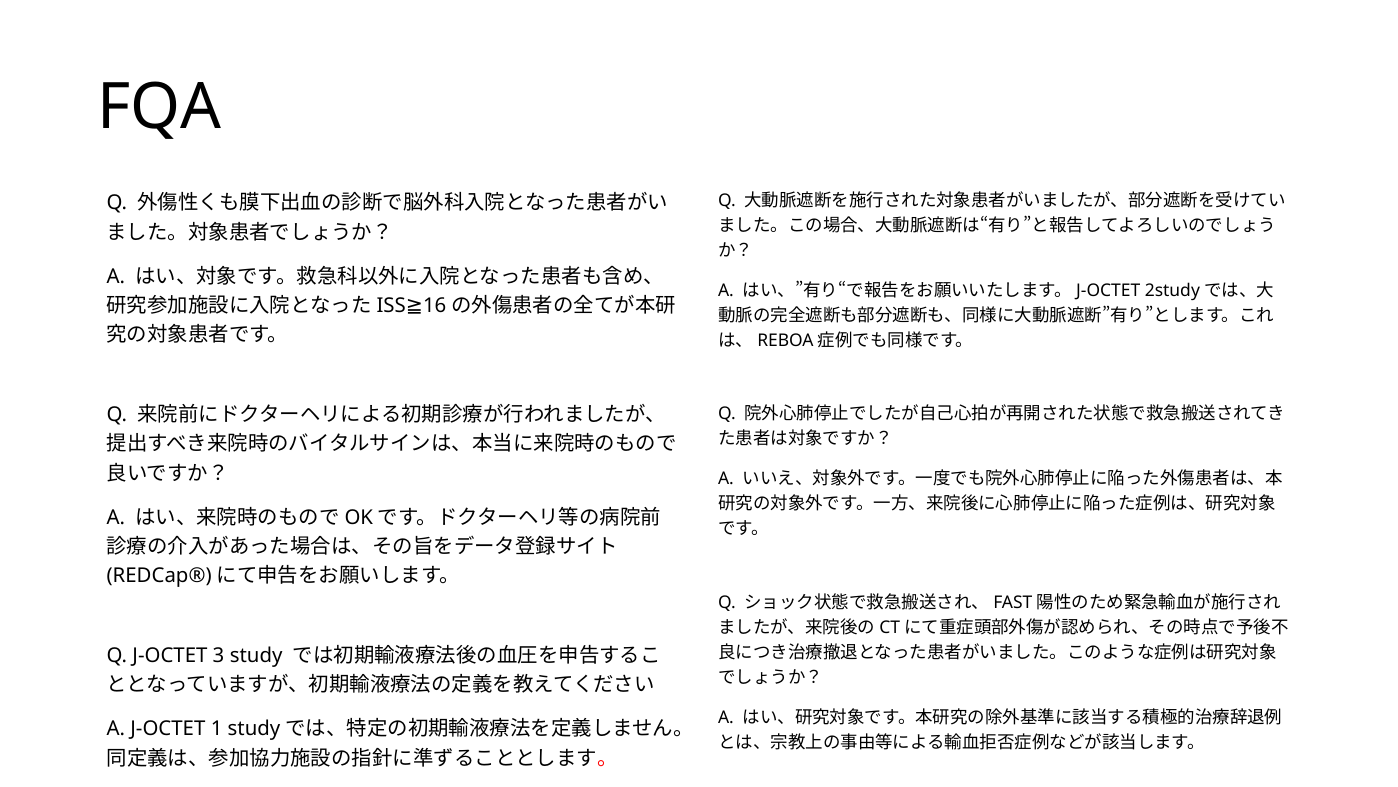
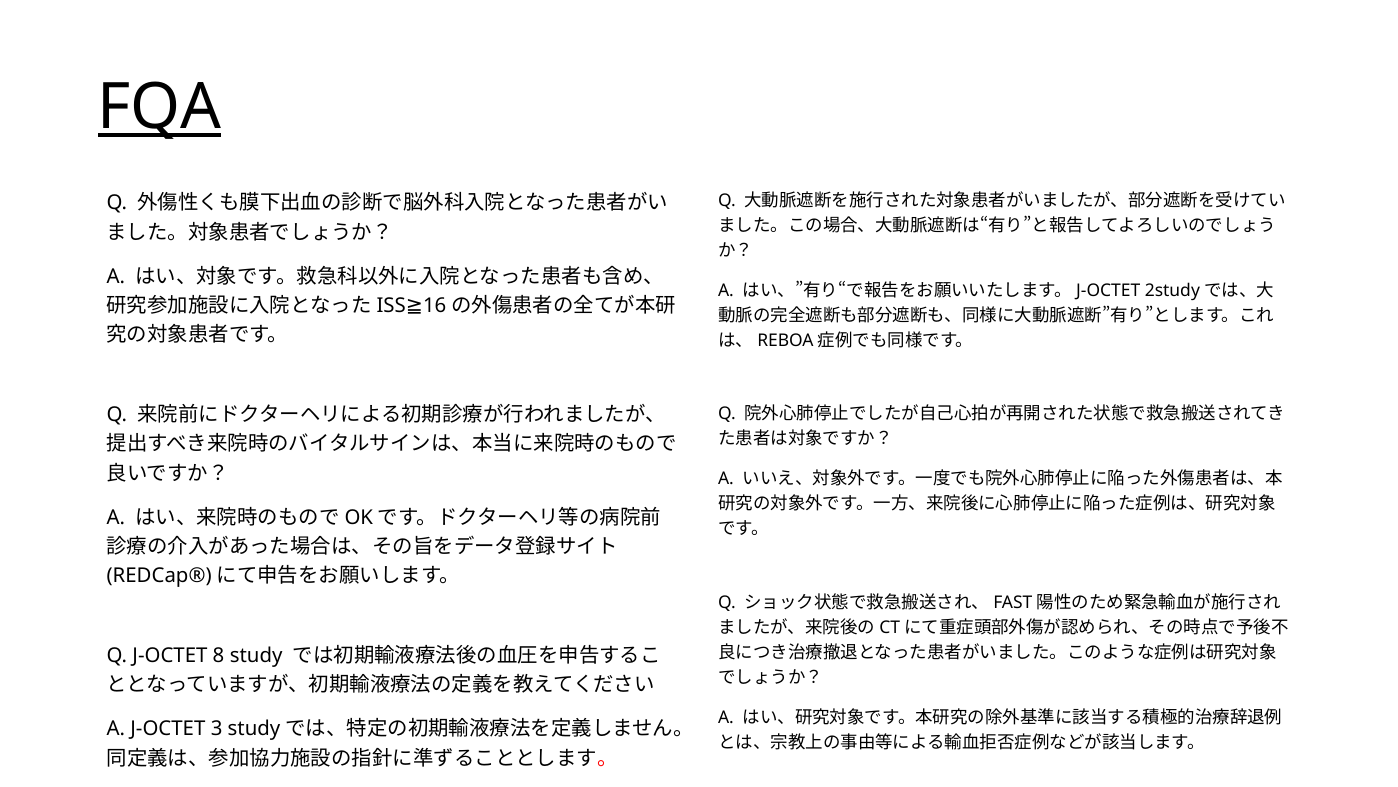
FQA underline: none -> present
3: 3 -> 8
1: 1 -> 3
